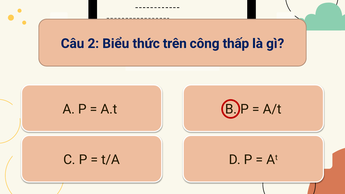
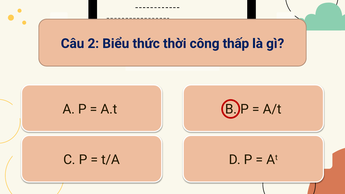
trên: trên -> thời
